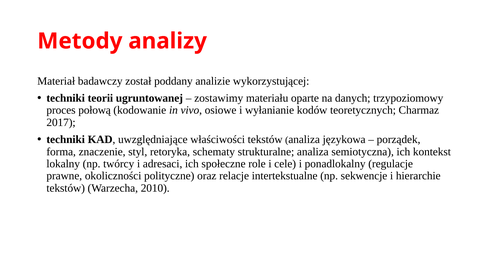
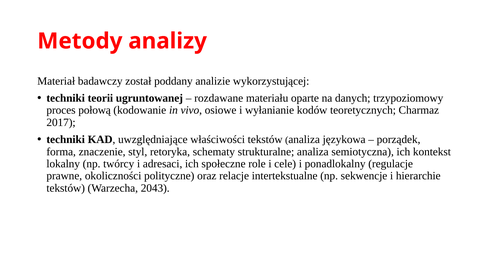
zostawimy: zostawimy -> rozdawane
2010: 2010 -> 2043
